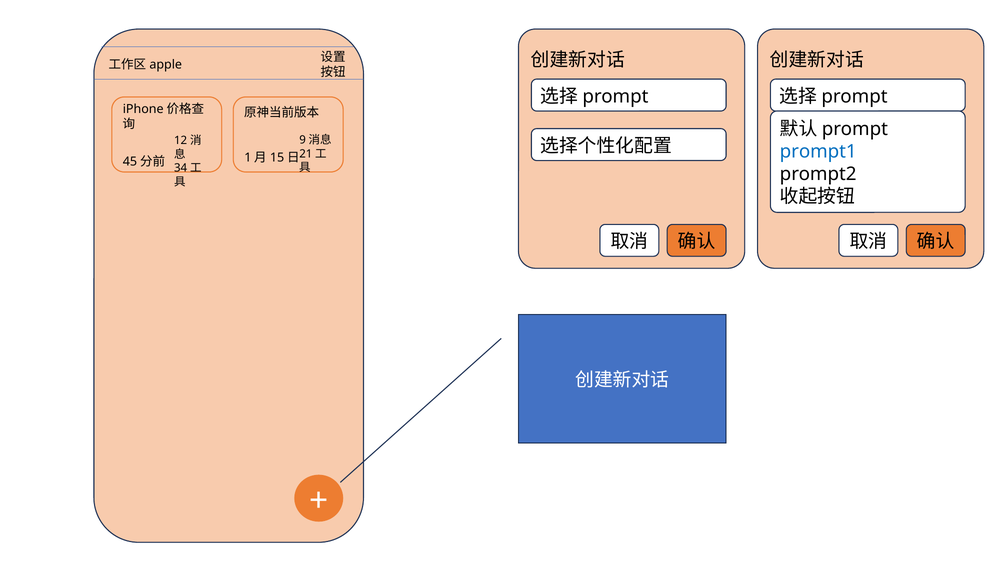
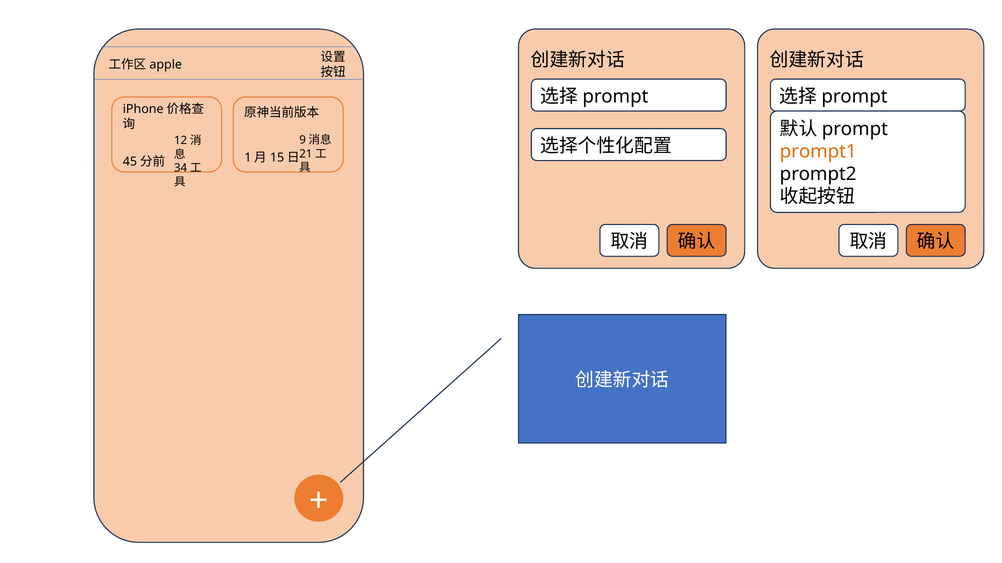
prompt1 colour: blue -> orange
